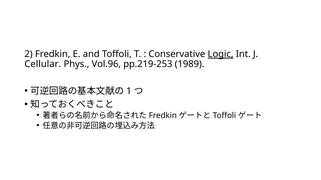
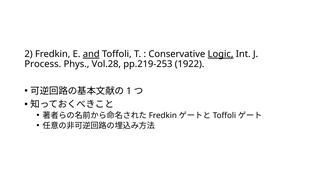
and underline: none -> present
Cellular: Cellular -> Process
Vol.96: Vol.96 -> Vol.28
1989: 1989 -> 1922
